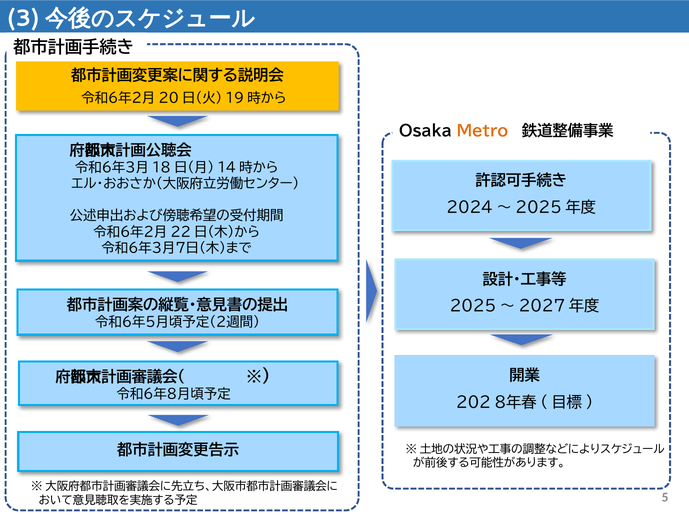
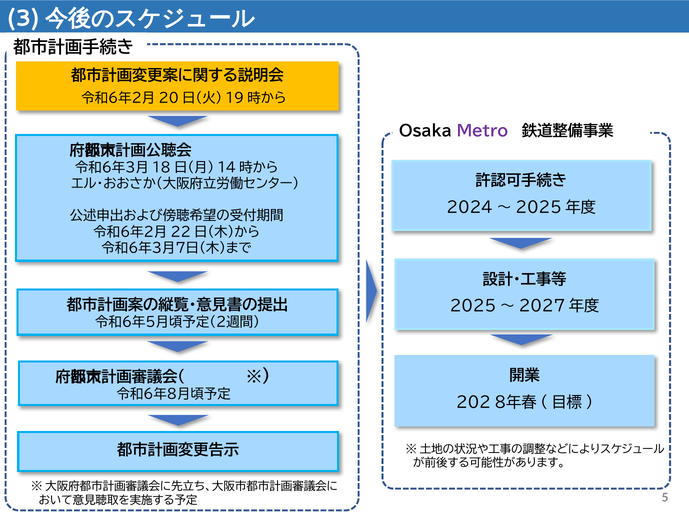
Metro colour: orange -> purple
